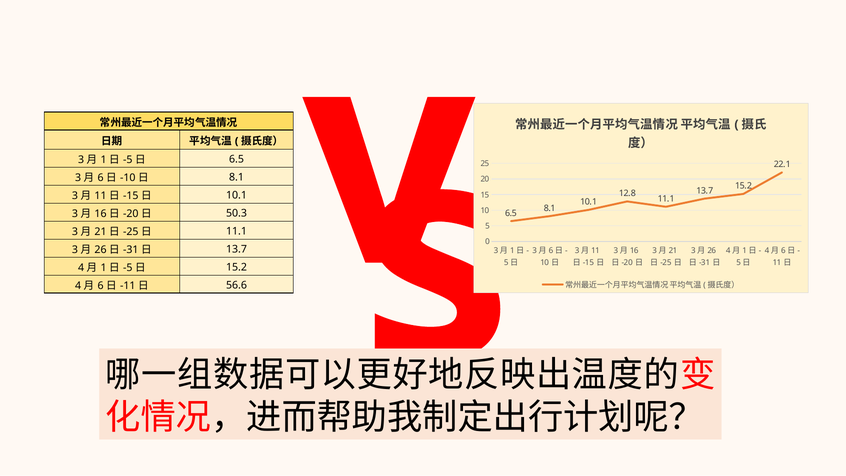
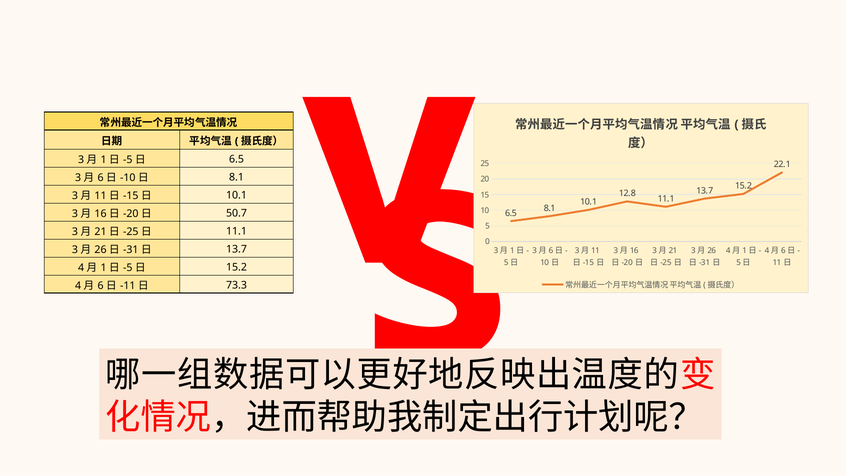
50.3: 50.3 -> 50.7
56.6: 56.6 -> 73.3
